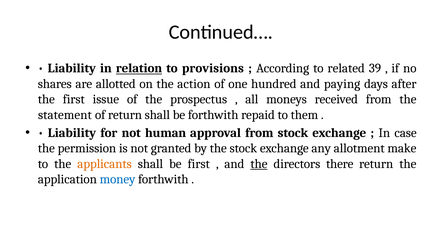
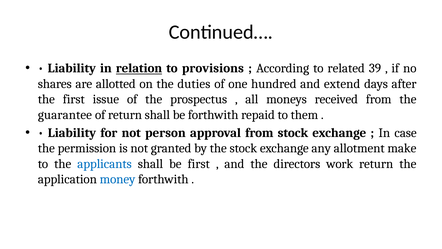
action: action -> duties
paying: paying -> extend
statement: statement -> guarantee
human: human -> person
applicants colour: orange -> blue
the at (259, 164) underline: present -> none
there: there -> work
